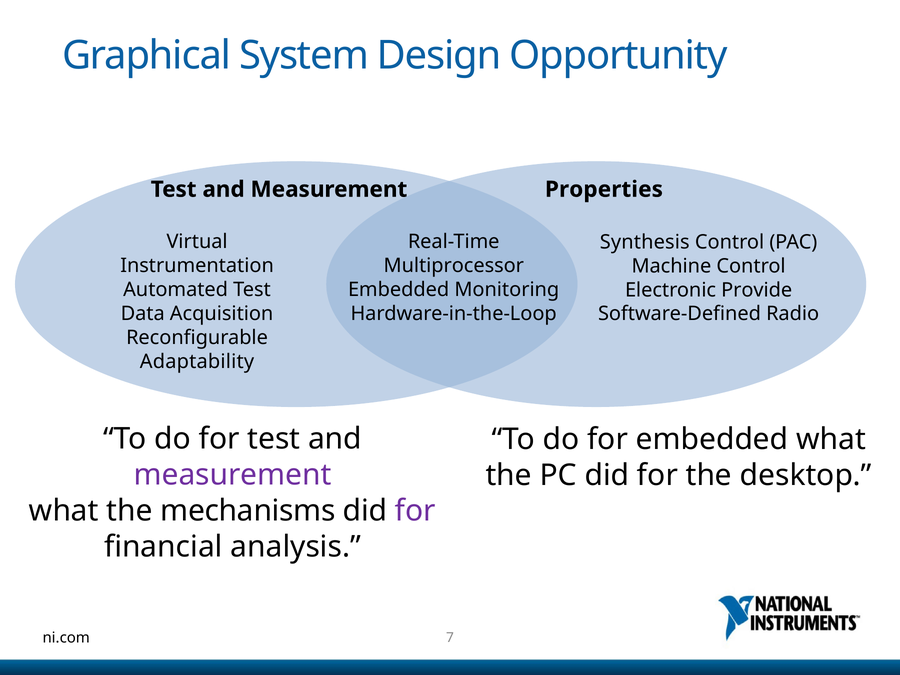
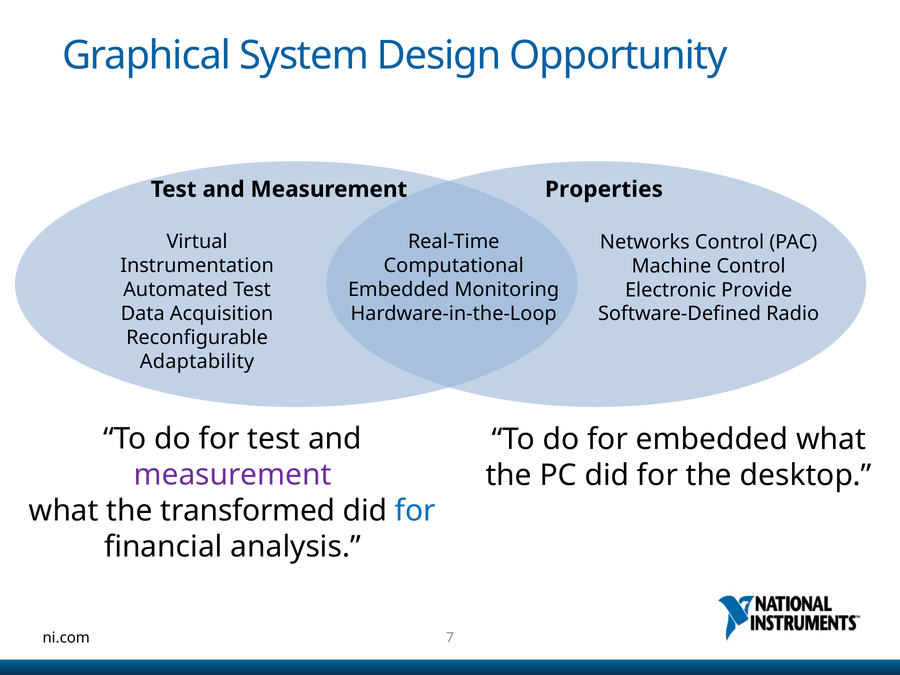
Synthesis: Synthesis -> Networks
Multiprocessor: Multiprocessor -> Computational
mechanisms: mechanisms -> transformed
for at (415, 511) colour: purple -> blue
